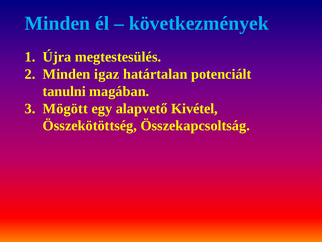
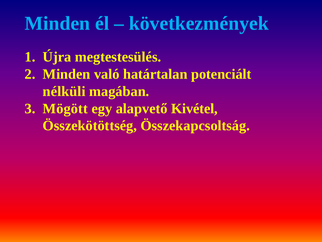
igaz: igaz -> való
tanulni: tanulni -> nélküli
